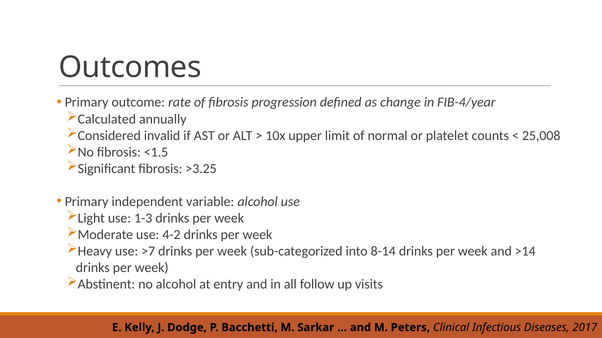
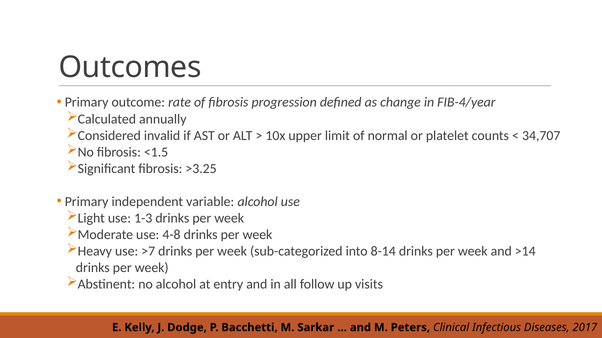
25,008: 25,008 -> 34,707
4-2: 4-2 -> 4-8
